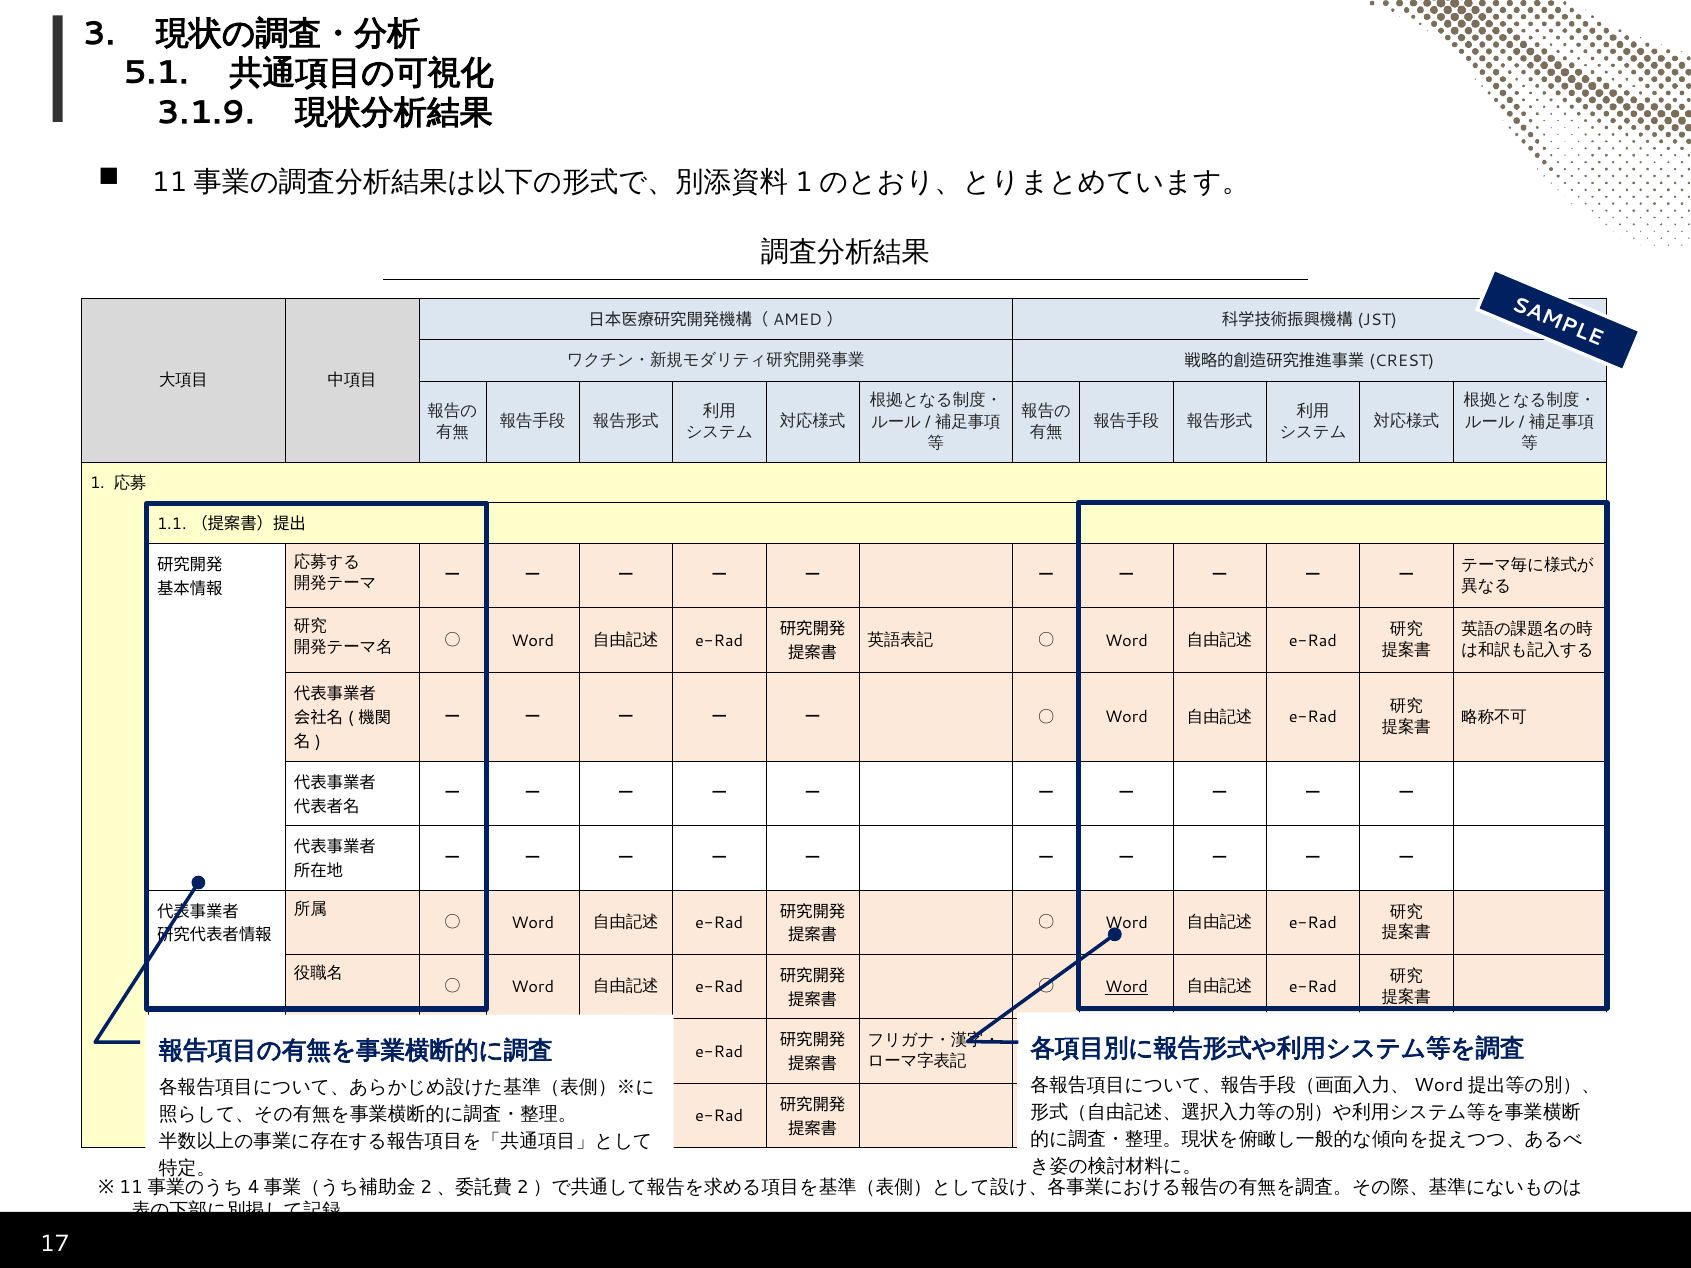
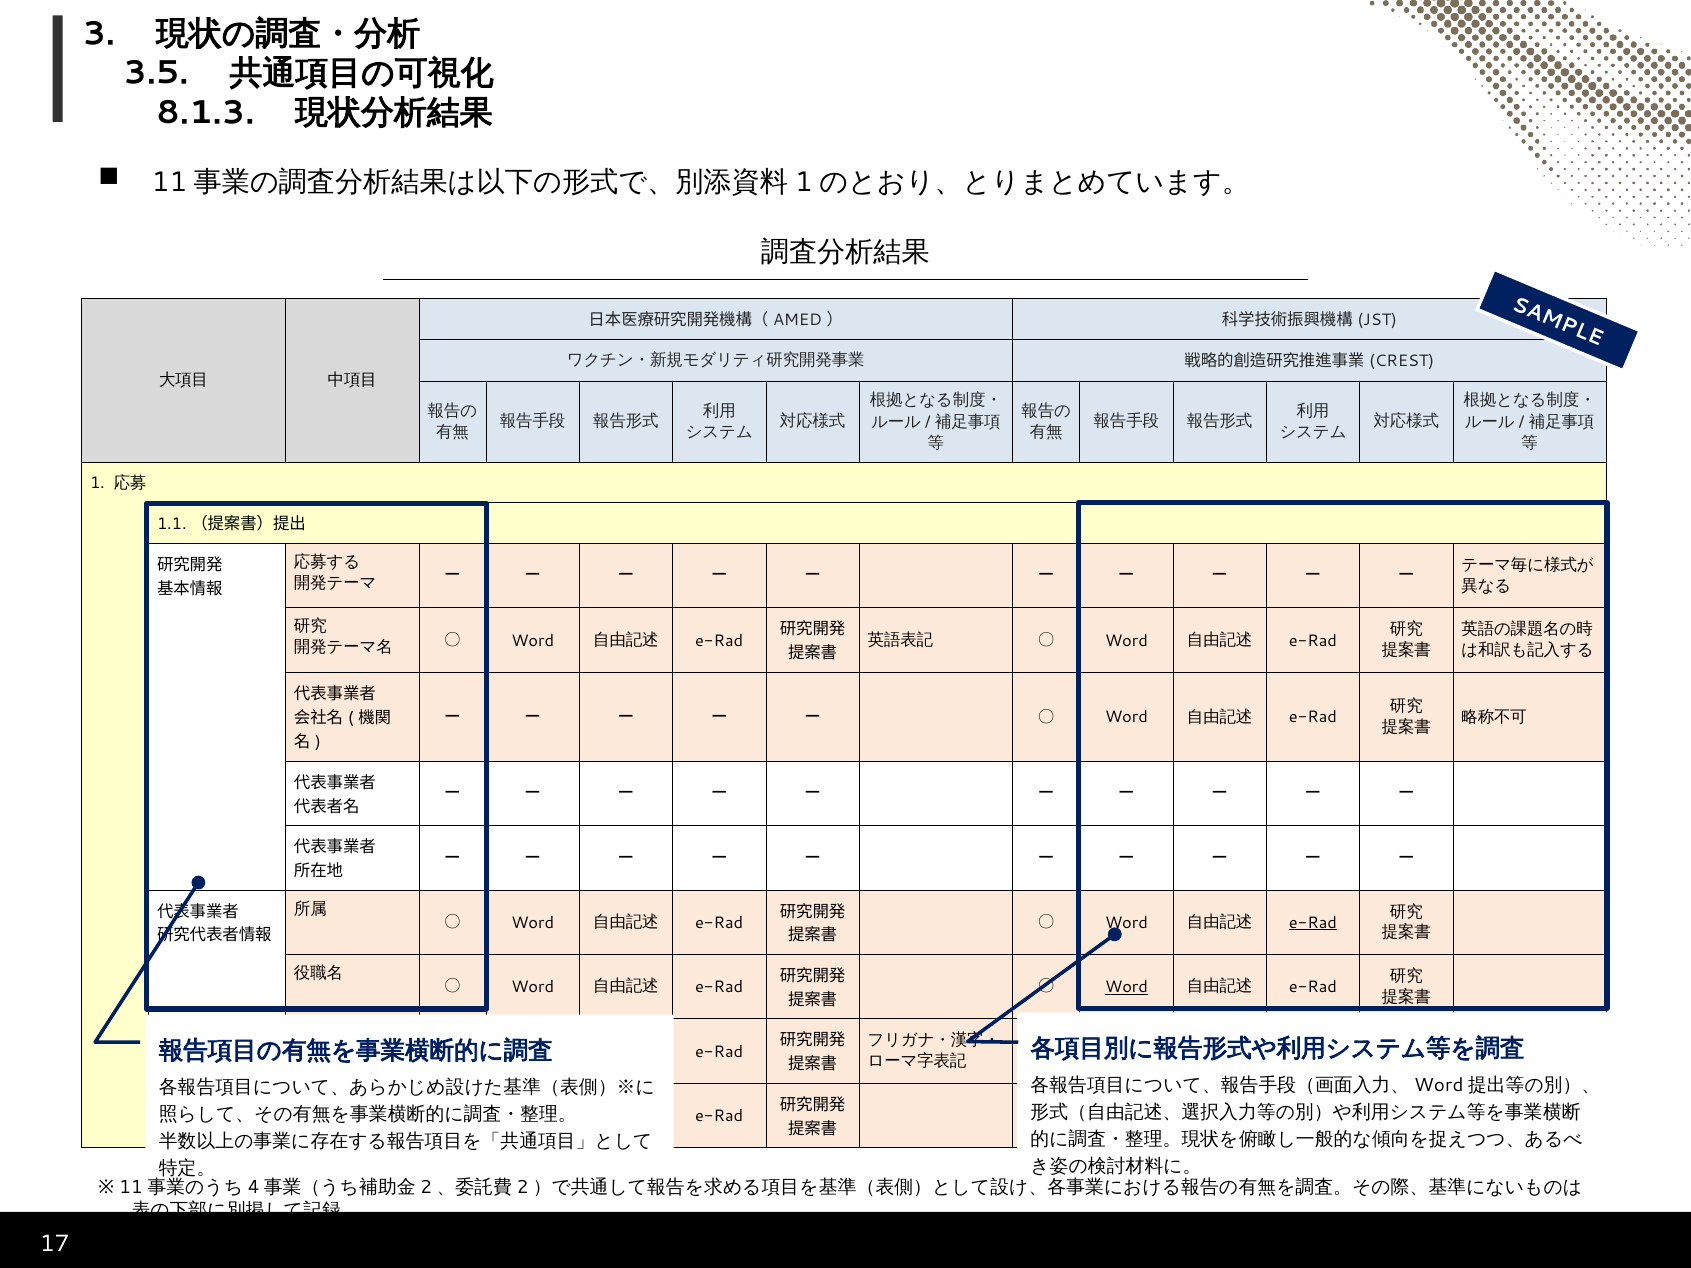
5.1: 5.1 -> 3.5
3.1.9: 3.1.9 -> 8.1.3
e-Rad at (1313, 923) underline: none -> present
